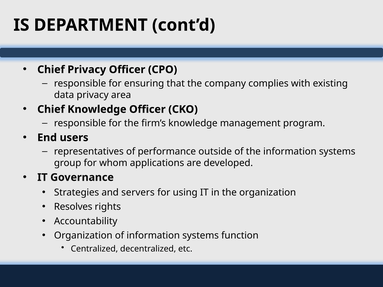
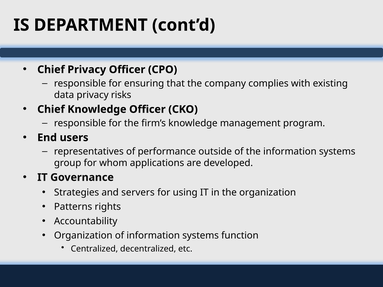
area: area -> risks
Resolves: Resolves -> Patterns
